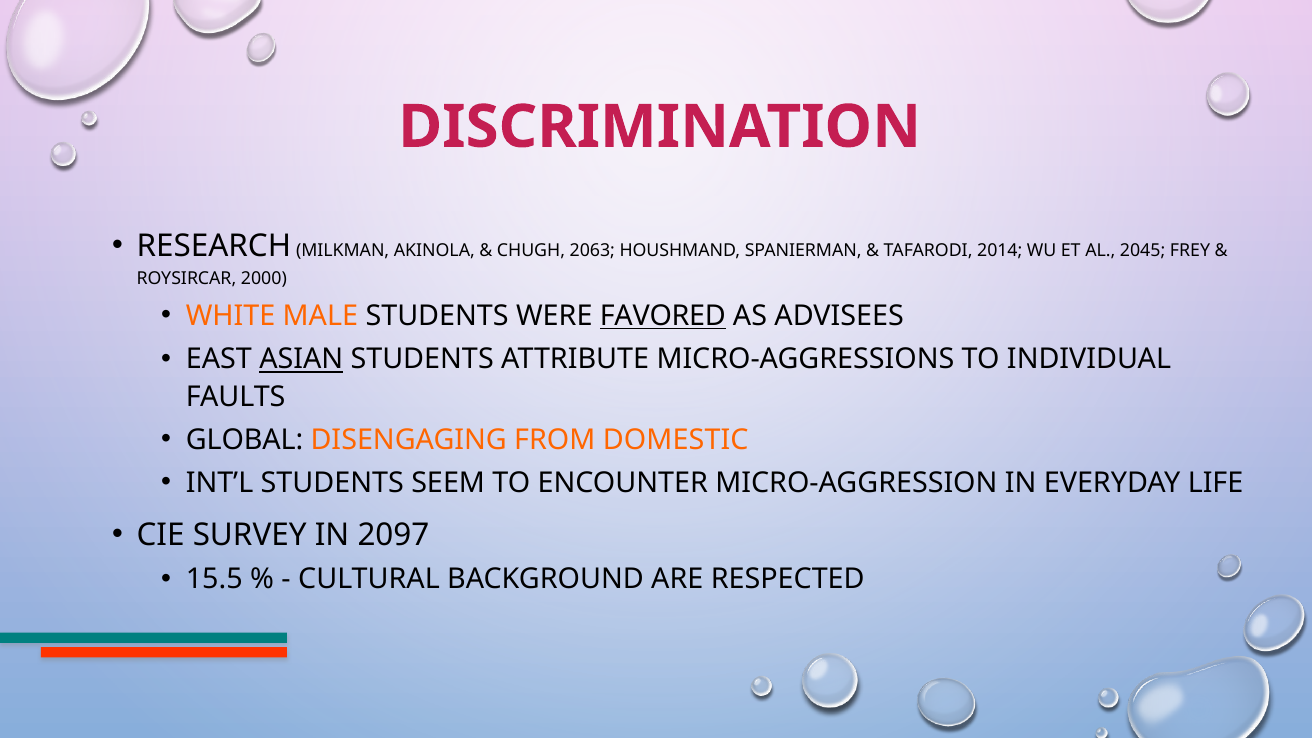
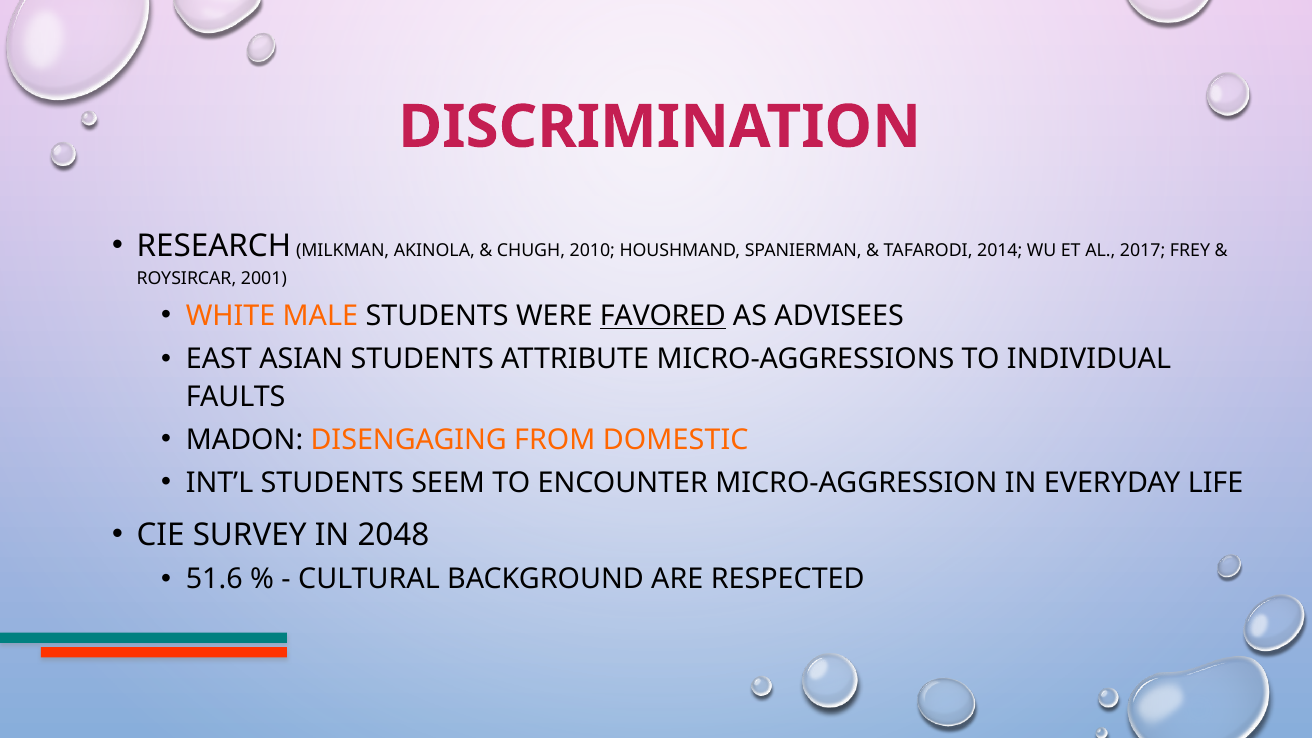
2063: 2063 -> 2010
2045: 2045 -> 2017
2000: 2000 -> 2001
ASIAN underline: present -> none
GLOBAL: GLOBAL -> MADON
2097: 2097 -> 2048
15.5: 15.5 -> 51.6
